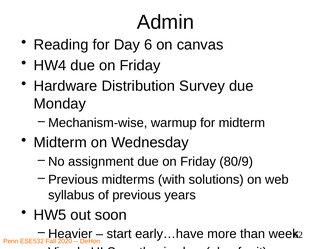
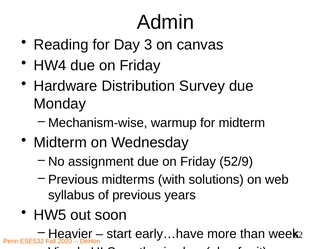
6: 6 -> 3
80/9: 80/9 -> 52/9
